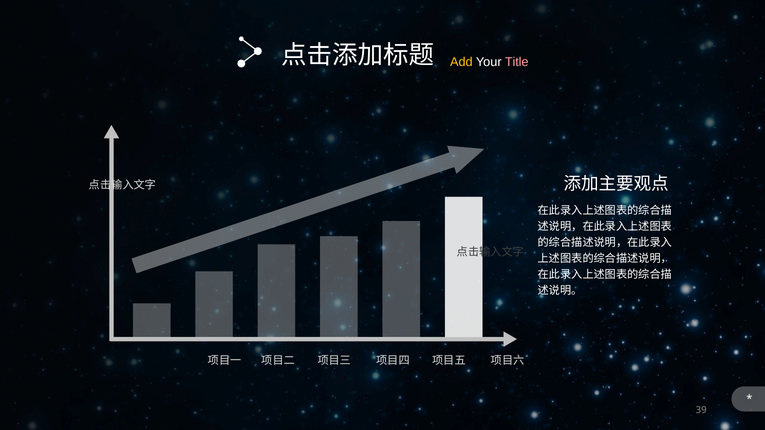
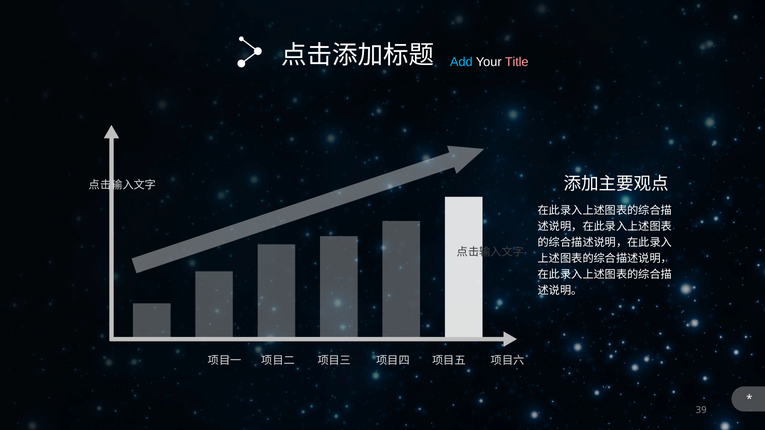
Add colour: yellow -> light blue
